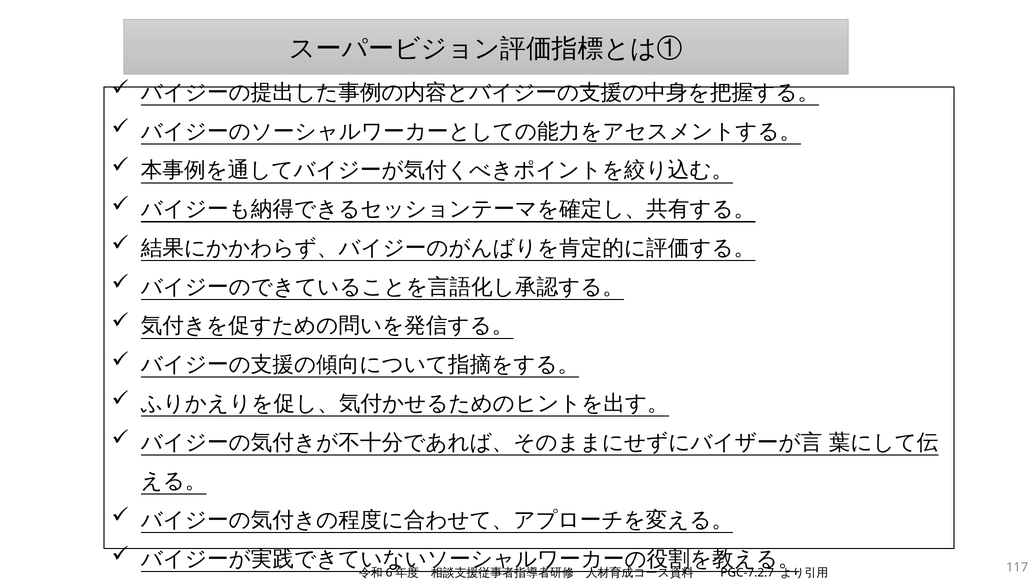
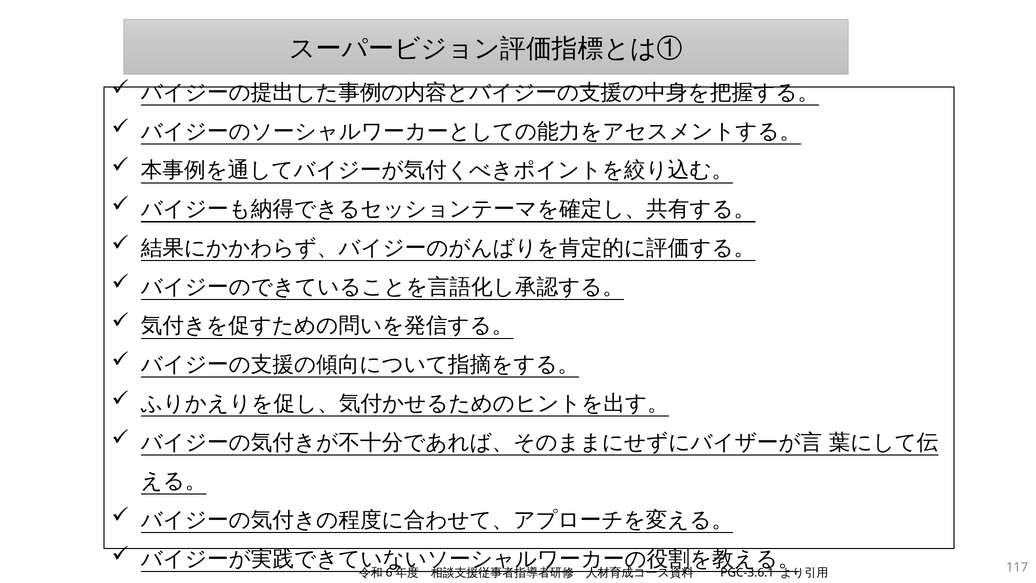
PGC-7.2.7: PGC-7.2.7 -> PGC-3.6.1
